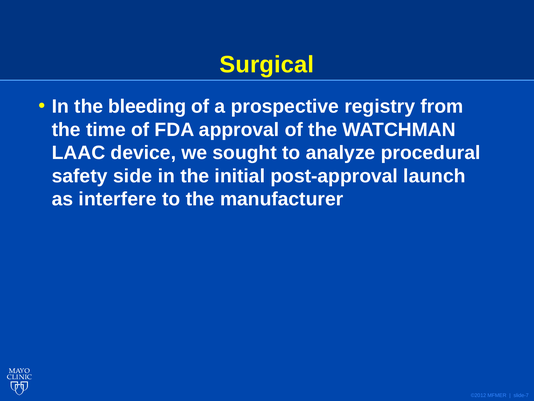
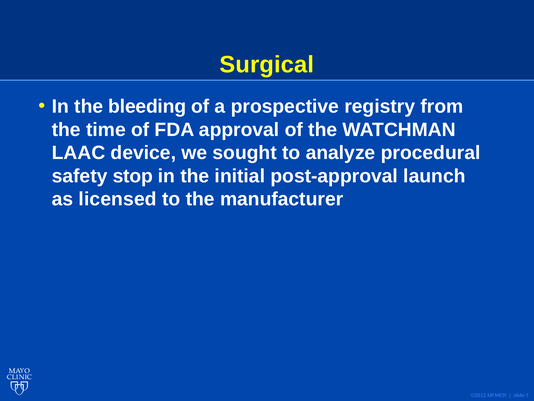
side: side -> stop
interfere: interfere -> licensed
